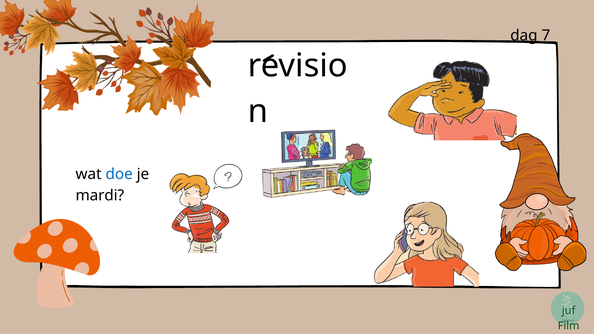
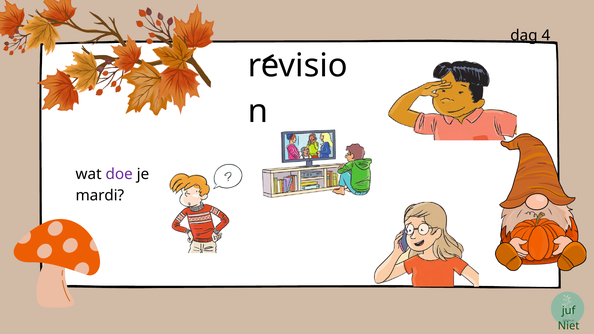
7: 7 -> 4
doe colour: blue -> purple
Film: Film -> Niet
